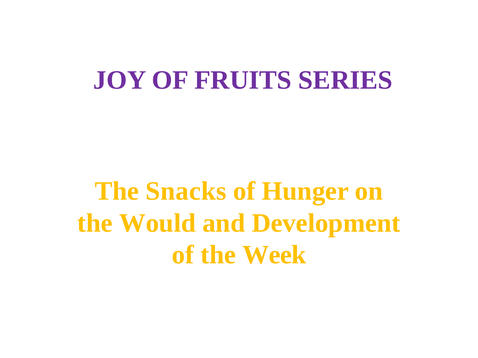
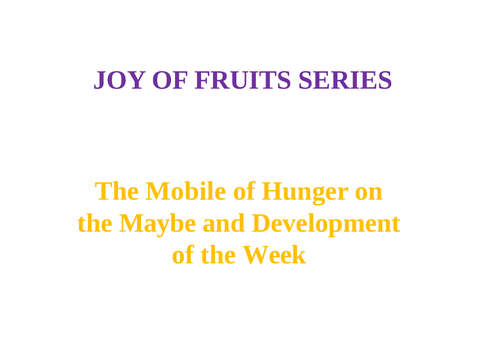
Snacks: Snacks -> Mobile
Would: Would -> Maybe
